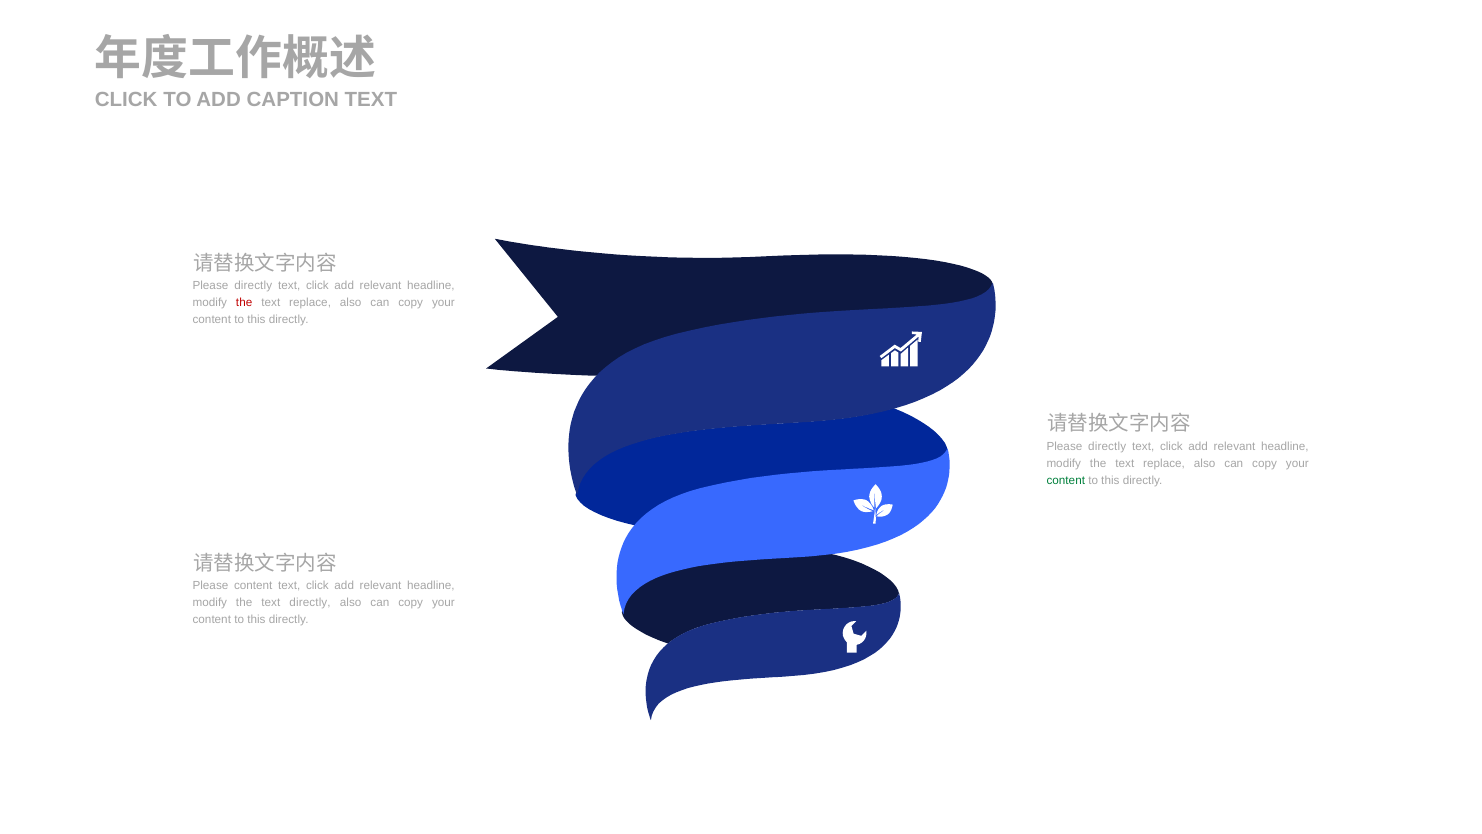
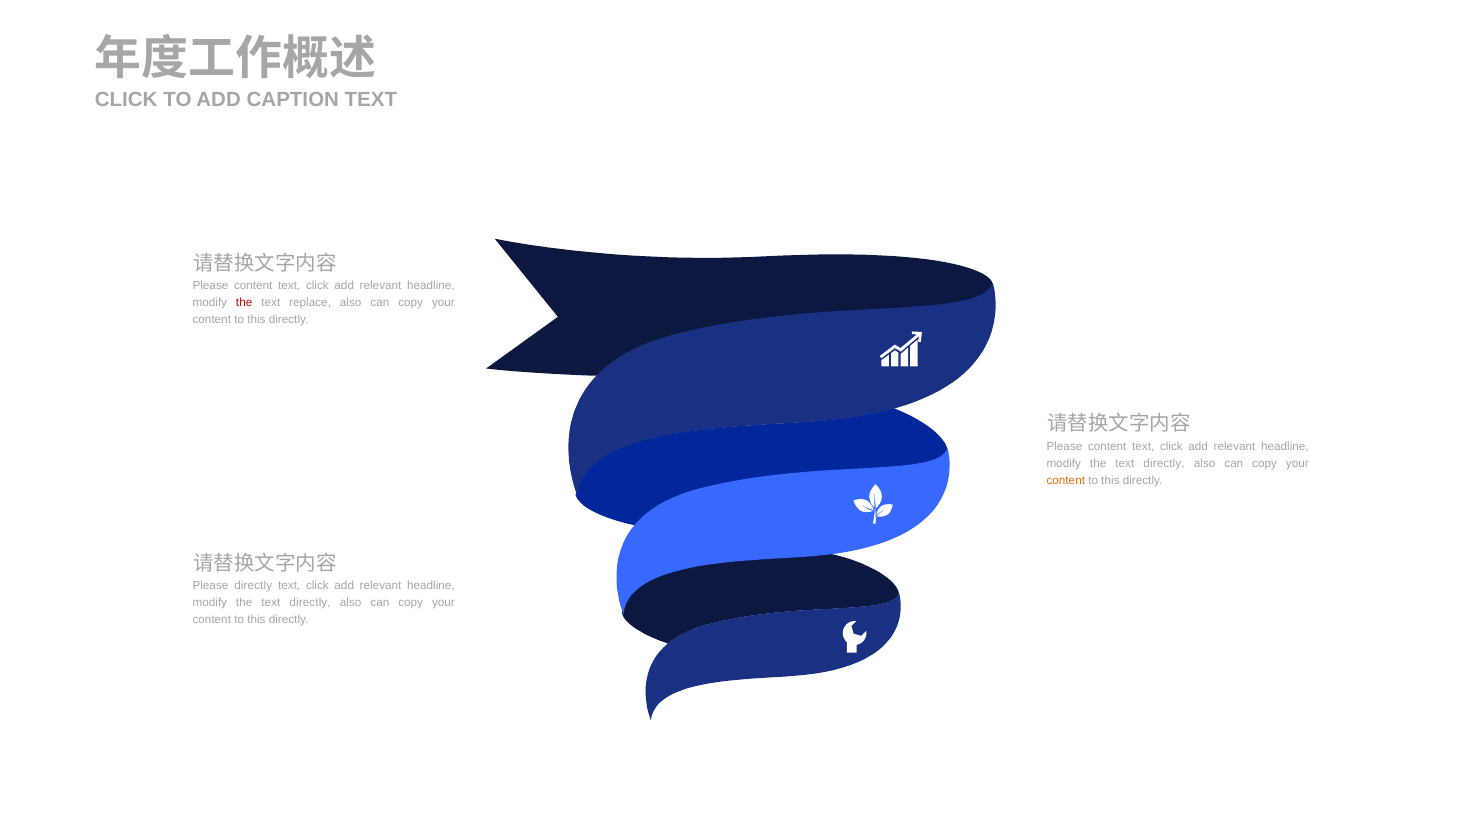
directly at (253, 286): directly -> content
directly at (1107, 446): directly -> content
replace at (1164, 463): replace -> directly
content at (1066, 480) colour: green -> orange
Please content: content -> directly
